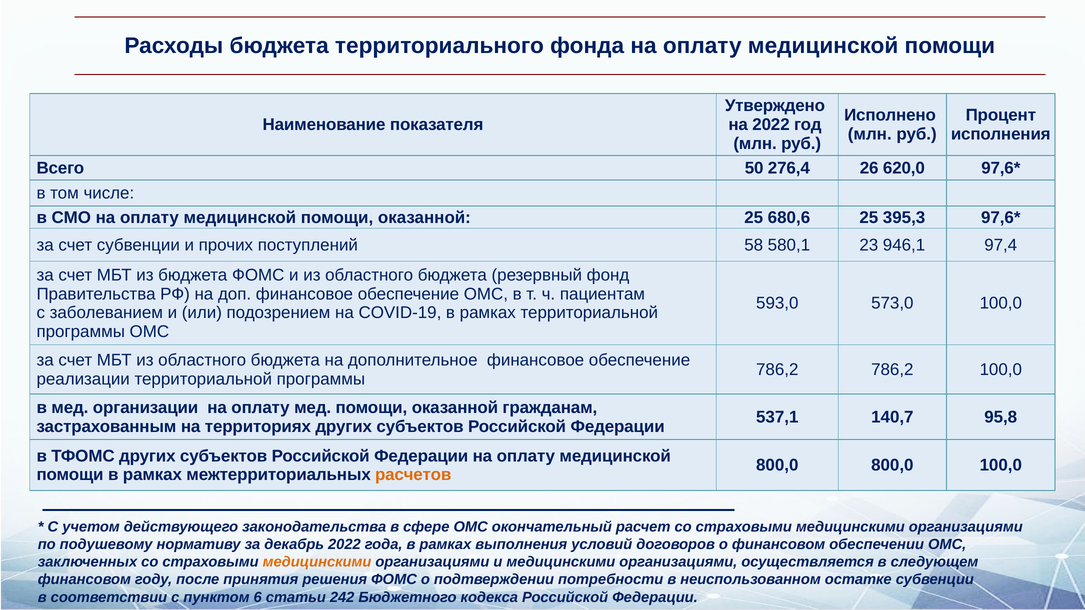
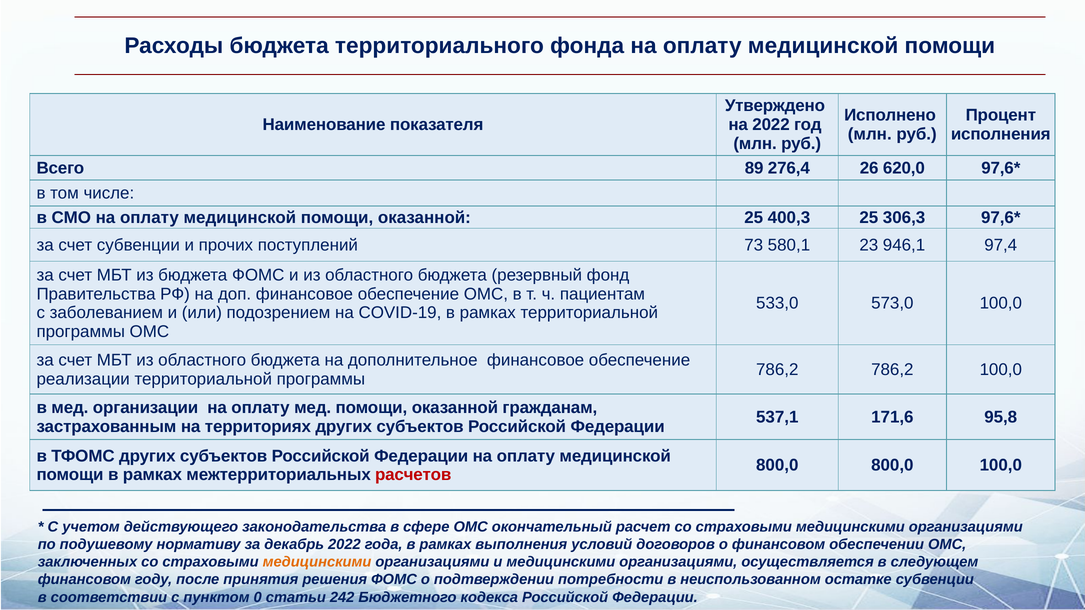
50: 50 -> 89
680,6: 680,6 -> 400,3
395,3: 395,3 -> 306,3
58: 58 -> 73
593,0: 593,0 -> 533,0
140,7: 140,7 -> 171,6
расчетов colour: orange -> red
6: 6 -> 0
